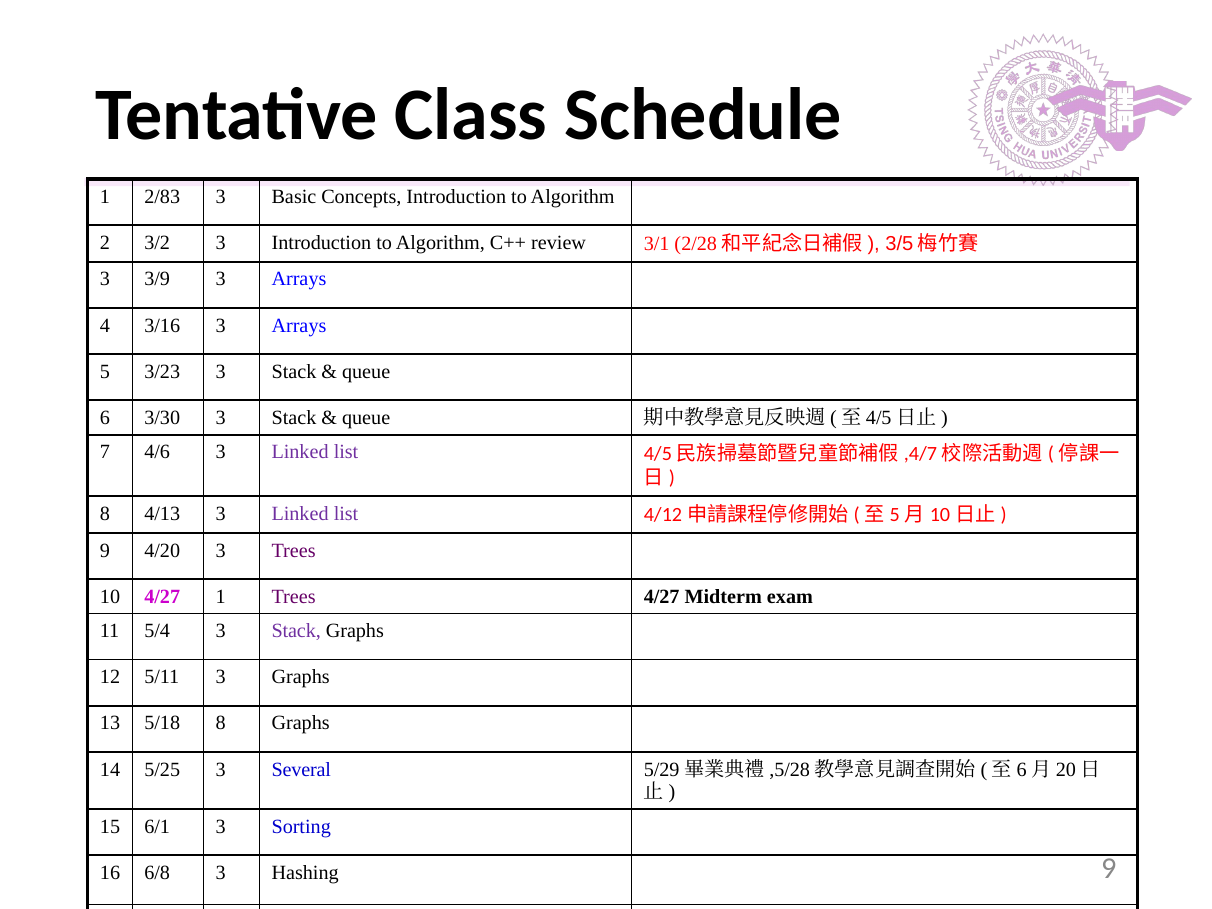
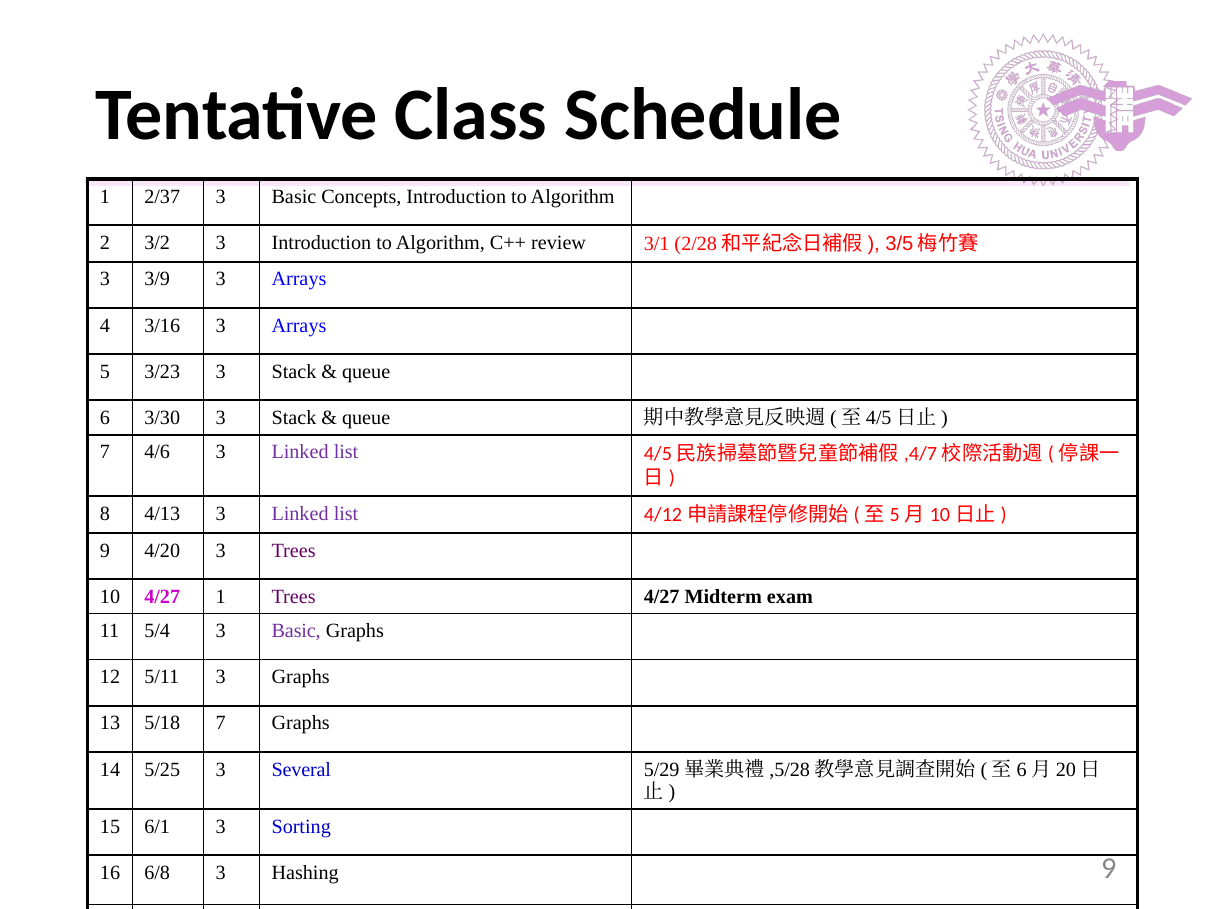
2/83: 2/83 -> 2/37
5/4 3 Stack: Stack -> Basic
5/18 8: 8 -> 7
